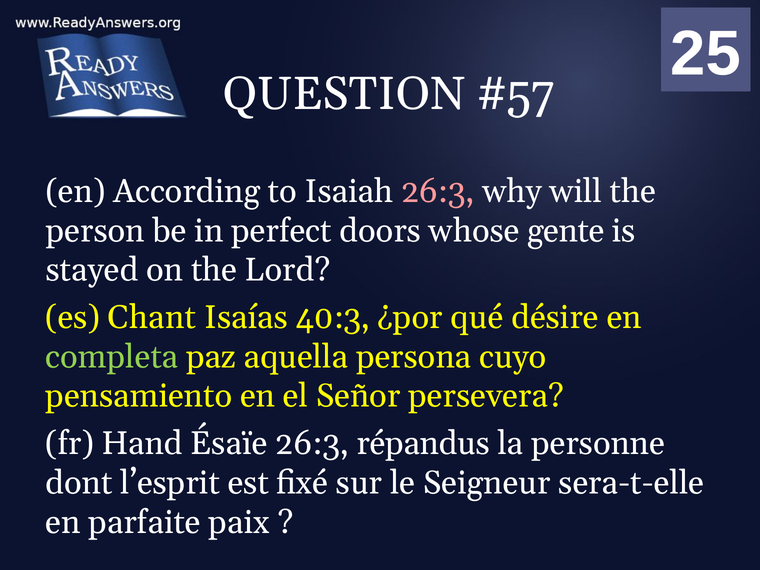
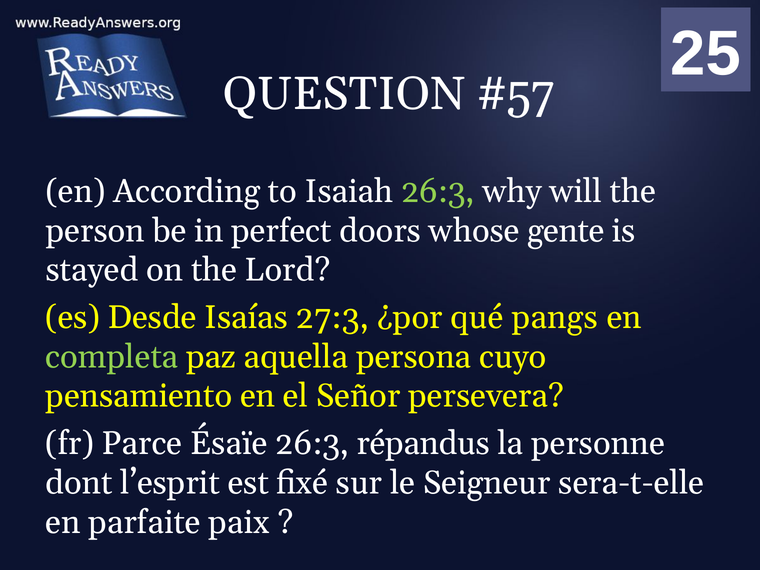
26:3 at (438, 191) colour: pink -> light green
Chant: Chant -> Desde
40:3: 40:3 -> 27:3
désire: désire -> pangs
Hand: Hand -> Parce
